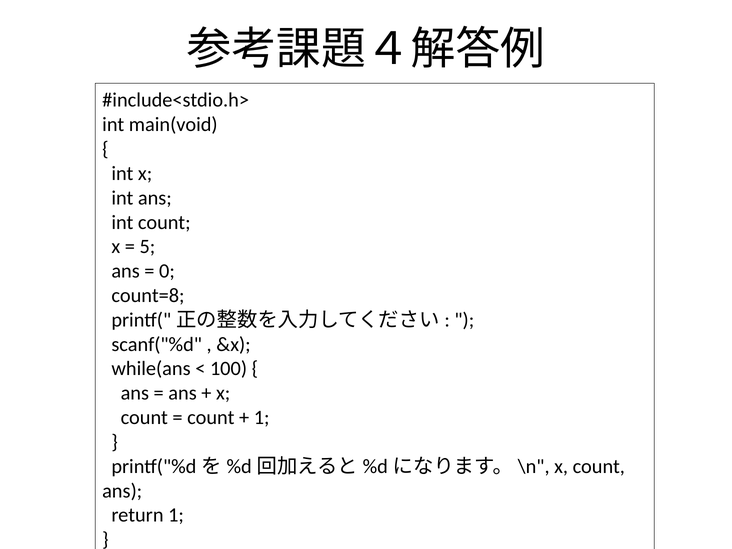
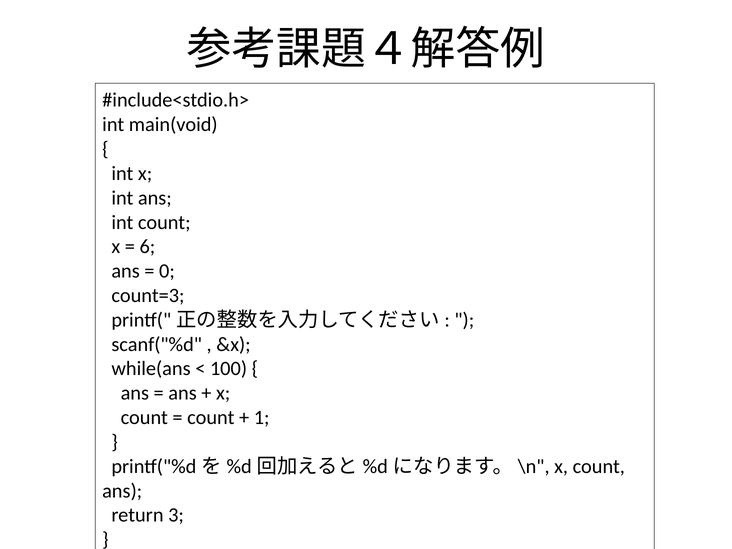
5: 5 -> 6
count=8: count=8 -> count=3
return 1: 1 -> 3
